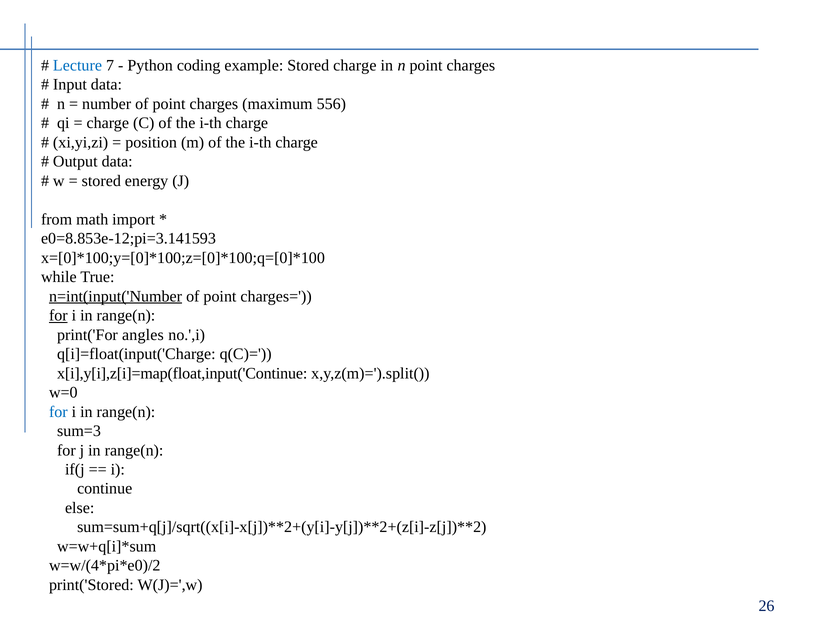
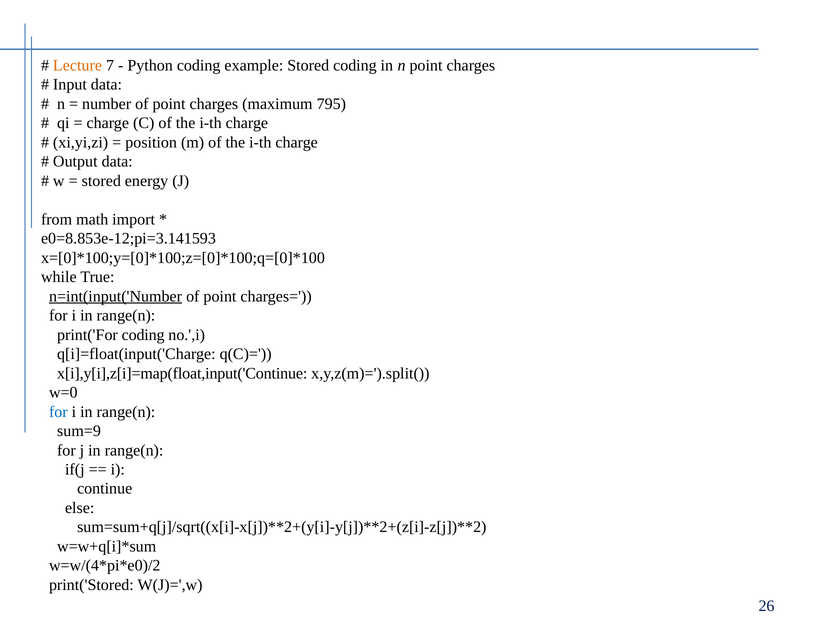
Lecture colour: blue -> orange
Stored charge: charge -> coding
556: 556 -> 795
for at (58, 316) underline: present -> none
print('For angles: angles -> coding
sum=3: sum=3 -> sum=9
